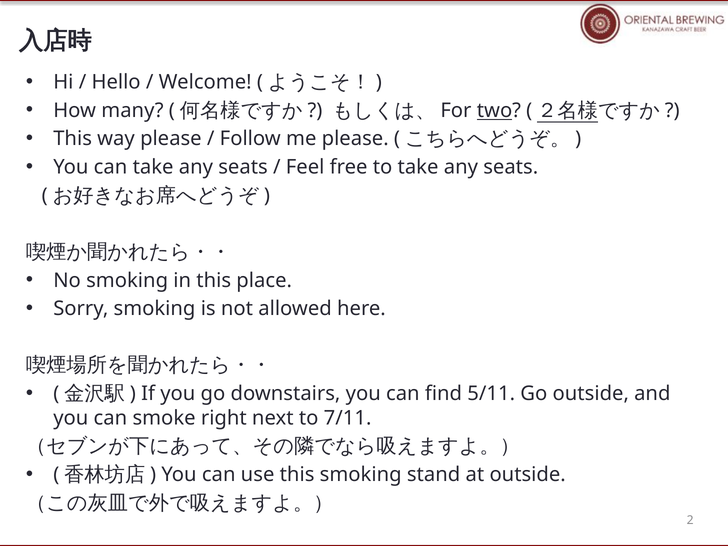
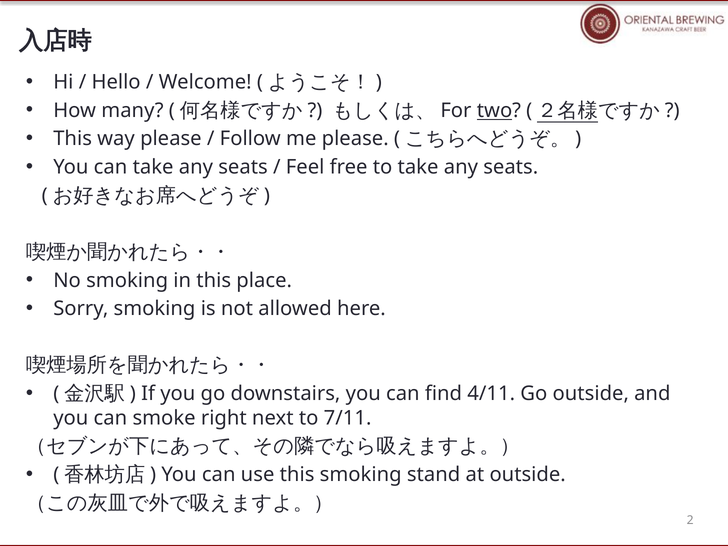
5/11: 5/11 -> 4/11
